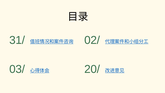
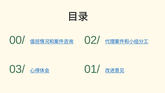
31/: 31/ -> 00/
20/: 20/ -> 01/
